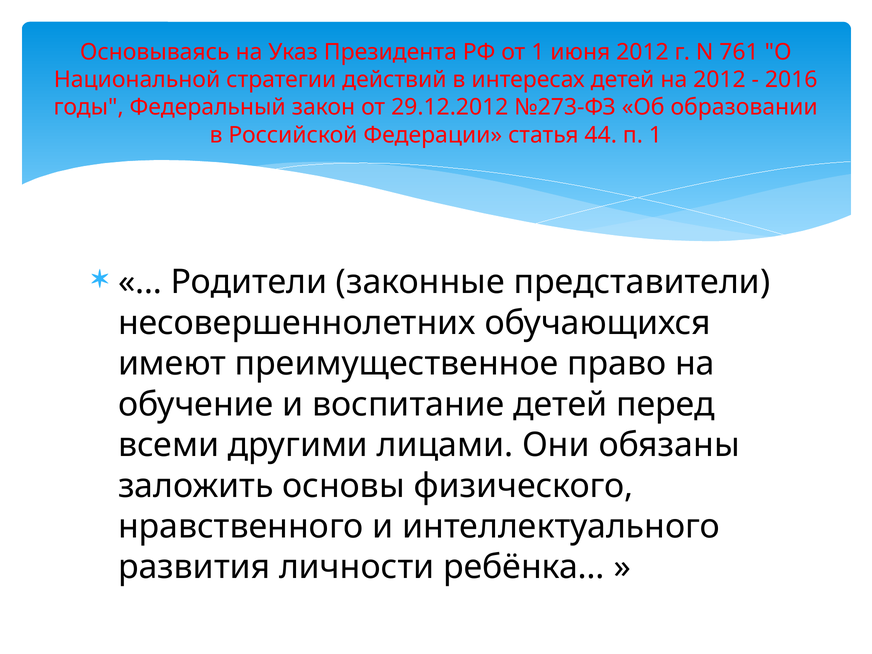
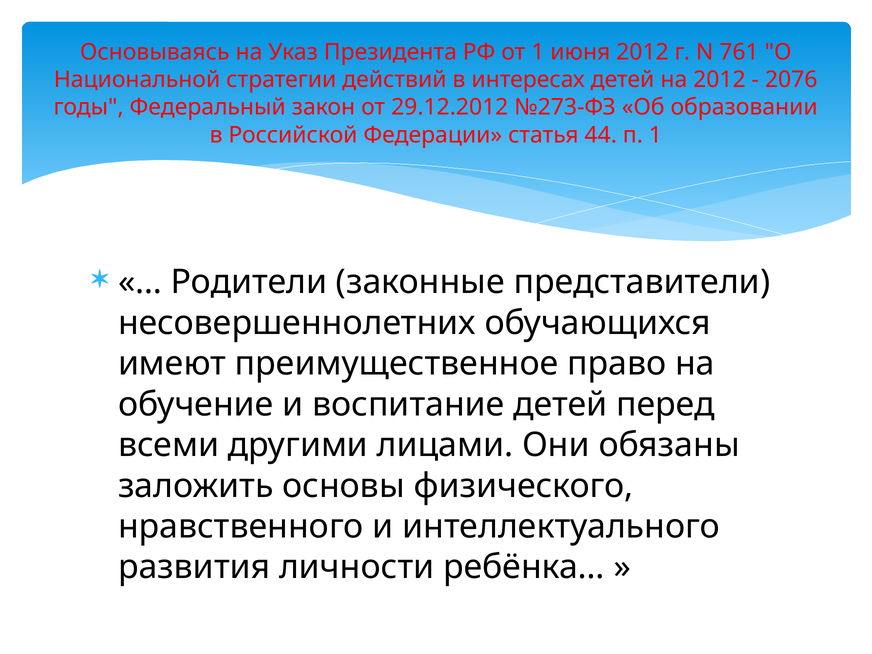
2016: 2016 -> 2076
